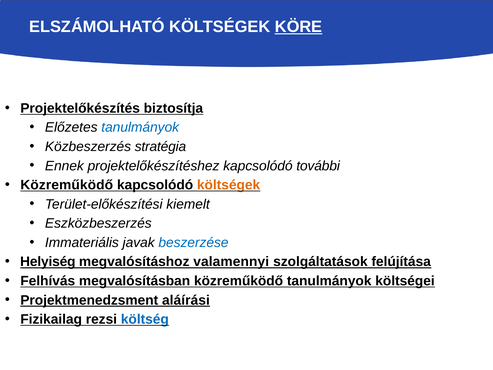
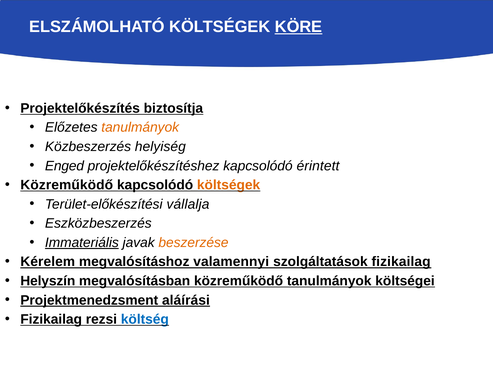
tanulmányok at (140, 127) colour: blue -> orange
stratégia: stratégia -> helyiség
Ennek: Ennek -> Enged
további: további -> érintett
kiemelt: kiemelt -> vállalja
Immateriális underline: none -> present
beszerzése colour: blue -> orange
Helyiség: Helyiség -> Kérelem
szolgáltatások felújítása: felújítása -> fizikailag
Felhívás: Felhívás -> Helyszín
